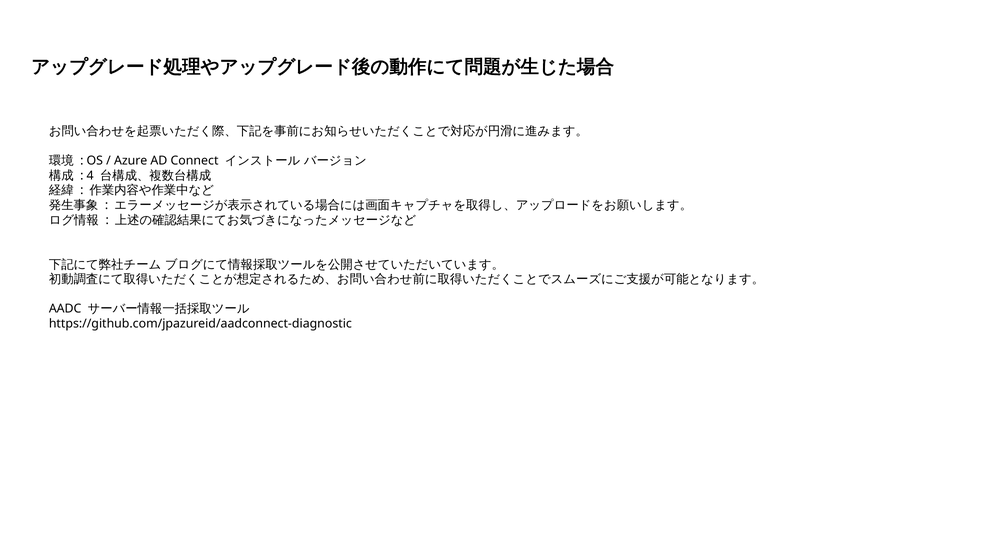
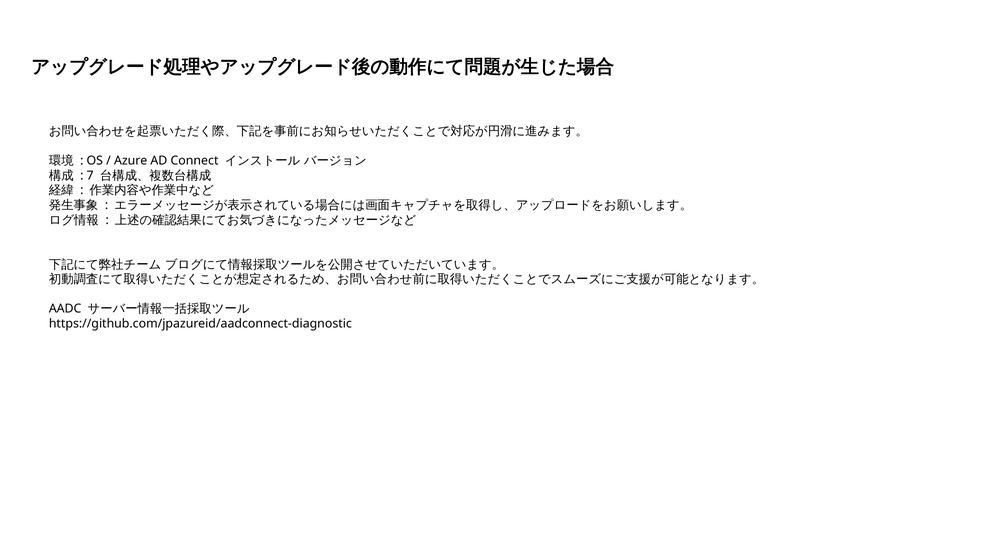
4: 4 -> 7
